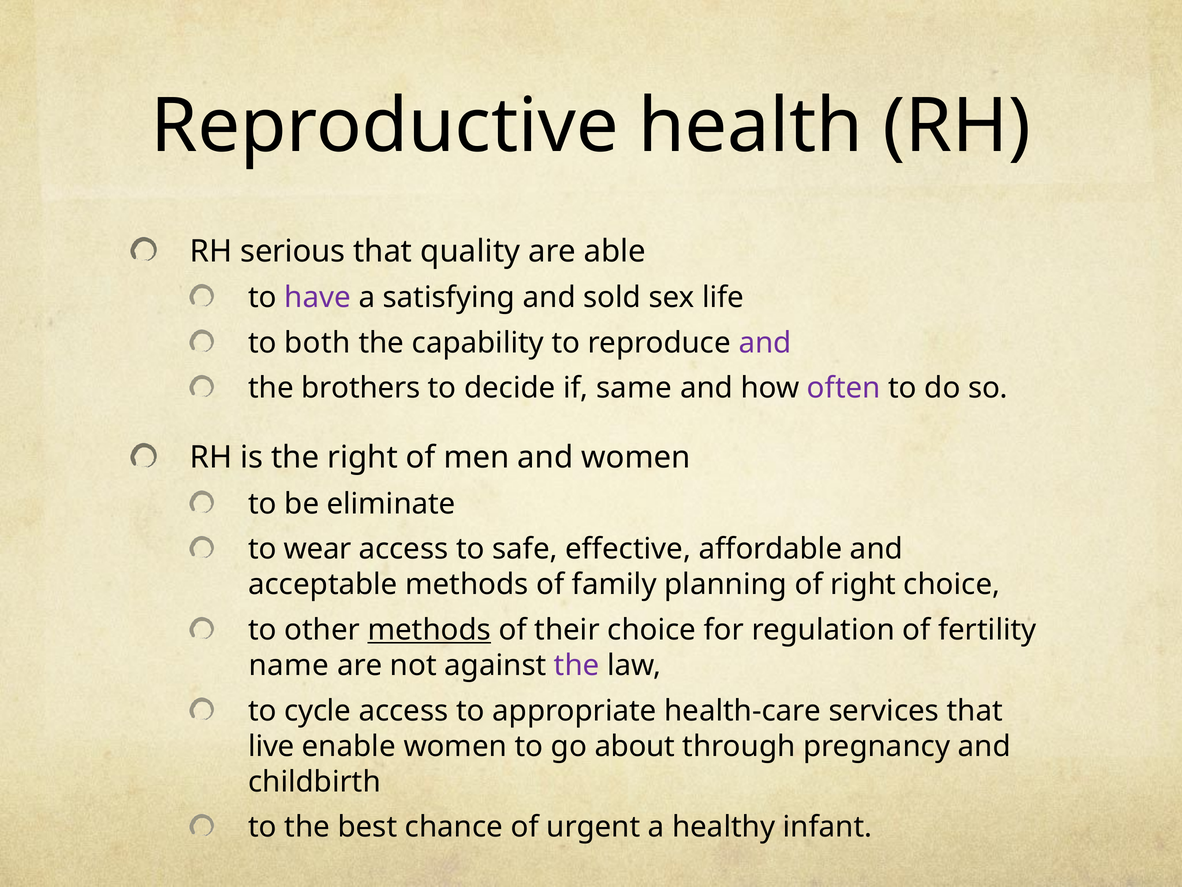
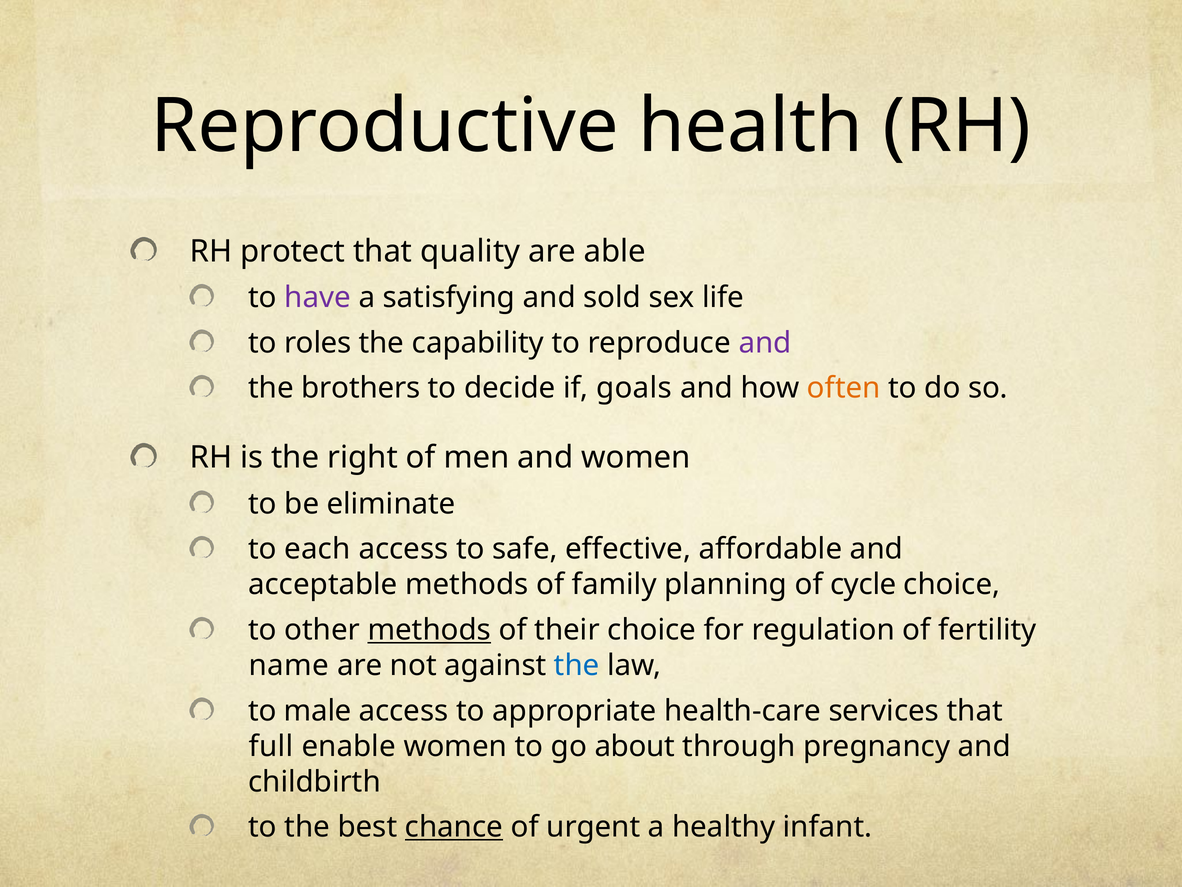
serious: serious -> protect
both: both -> roles
same: same -> goals
often colour: purple -> orange
wear: wear -> each
of right: right -> cycle
the at (577, 665) colour: purple -> blue
cycle: cycle -> male
live: live -> full
chance underline: none -> present
